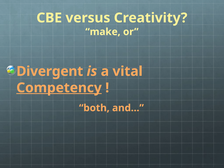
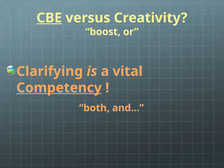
CBE underline: none -> present
make: make -> boost
Divergent: Divergent -> Clarifying
